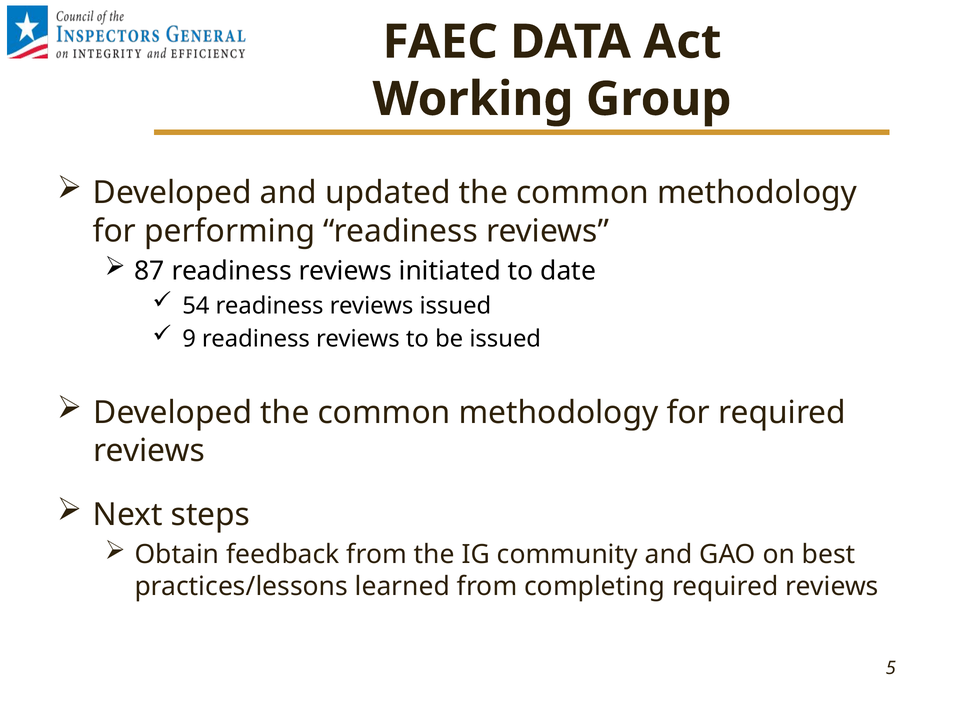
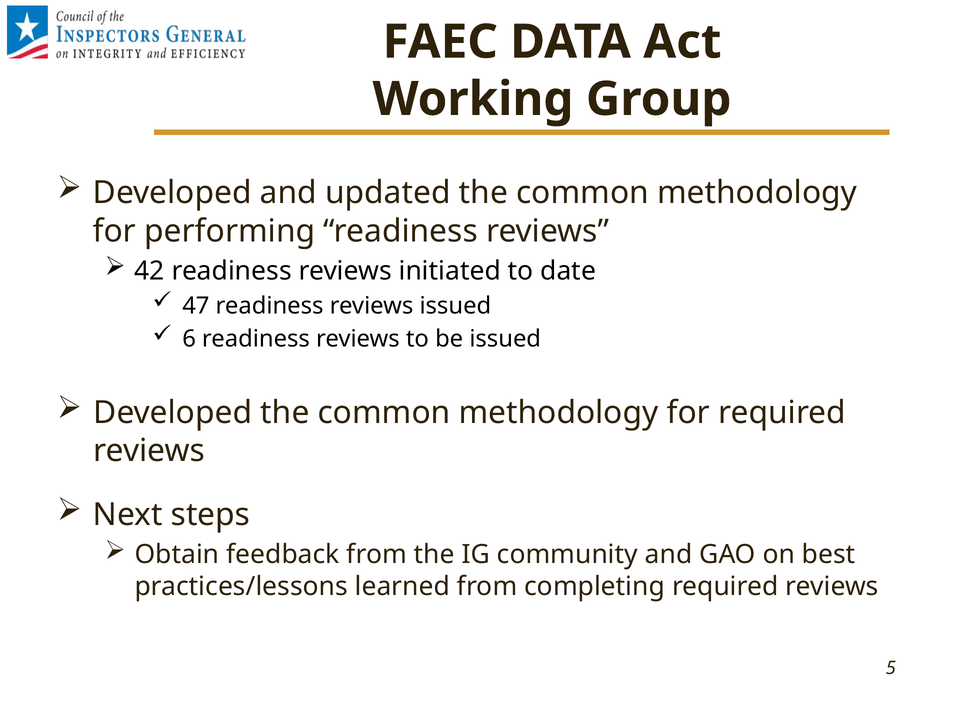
87: 87 -> 42
54: 54 -> 47
9: 9 -> 6
